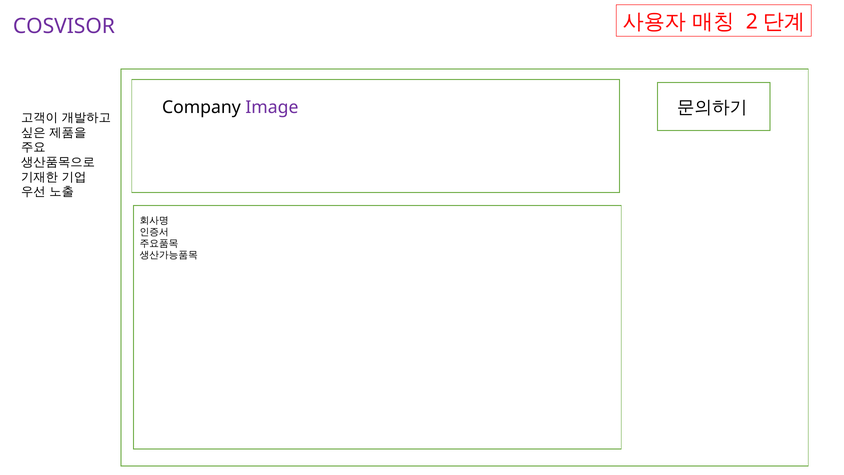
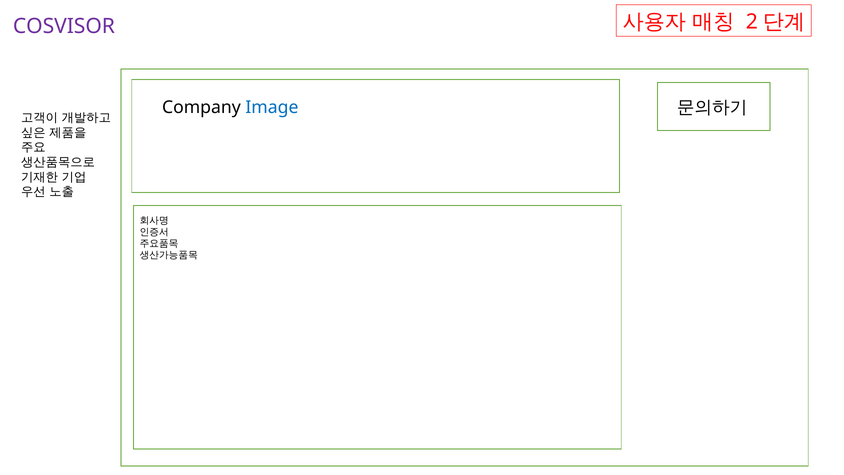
Image colour: purple -> blue
